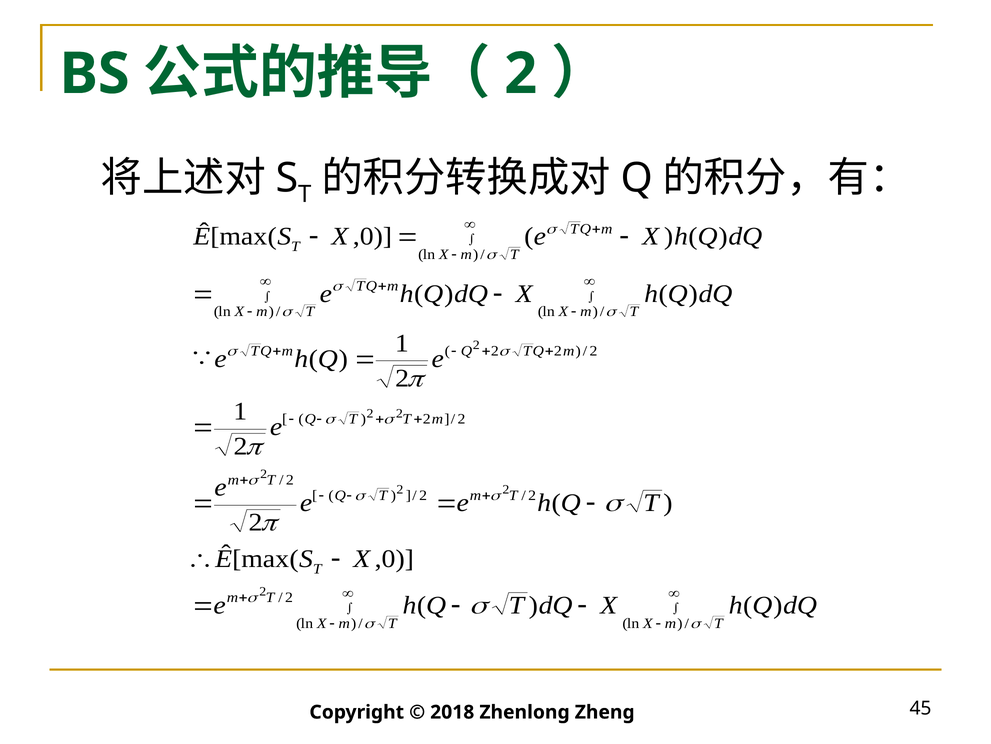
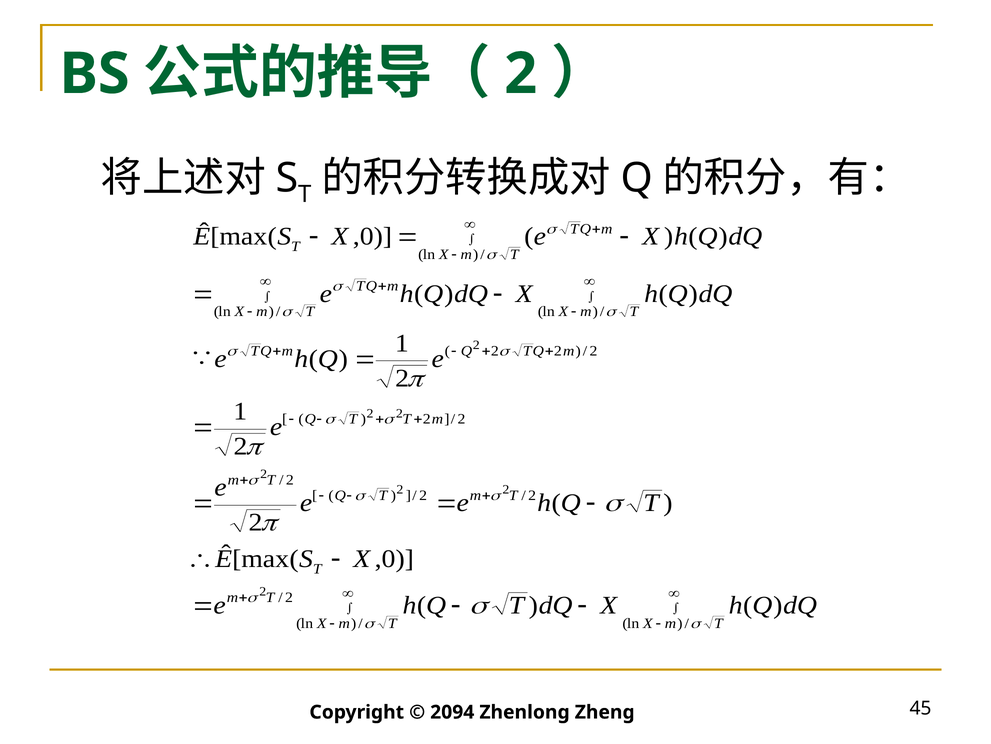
2018: 2018 -> 2094
